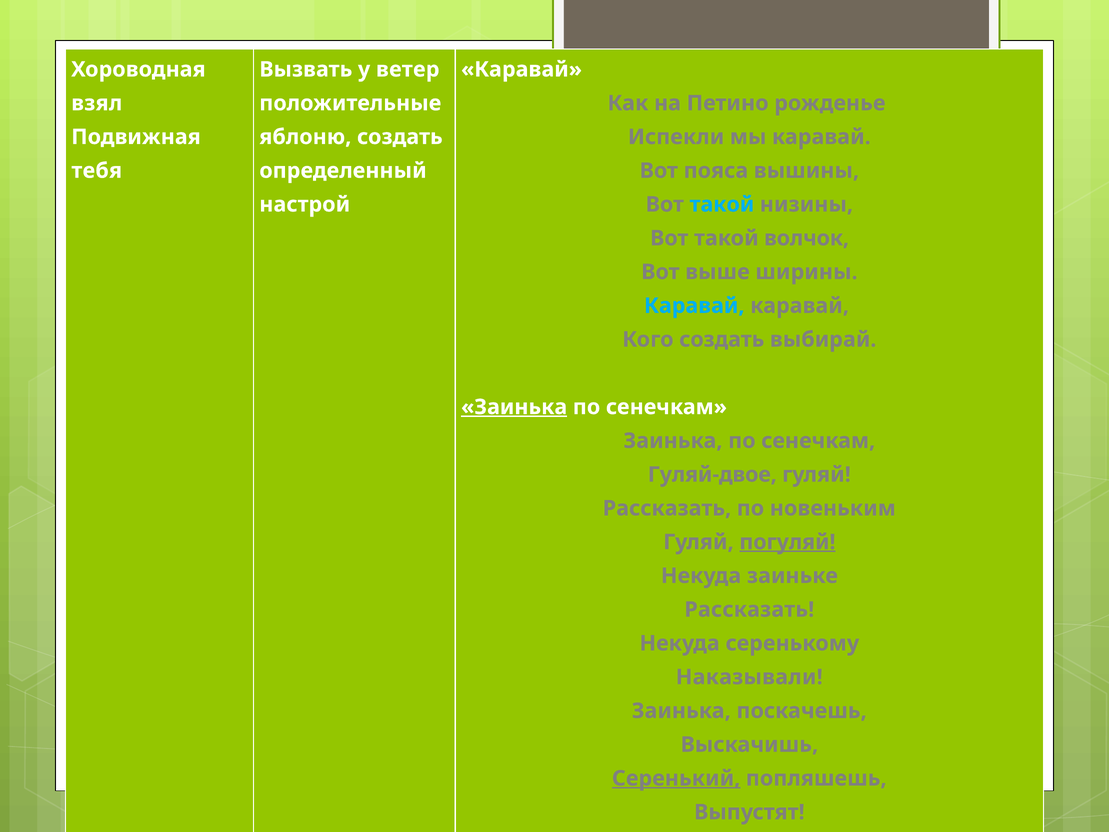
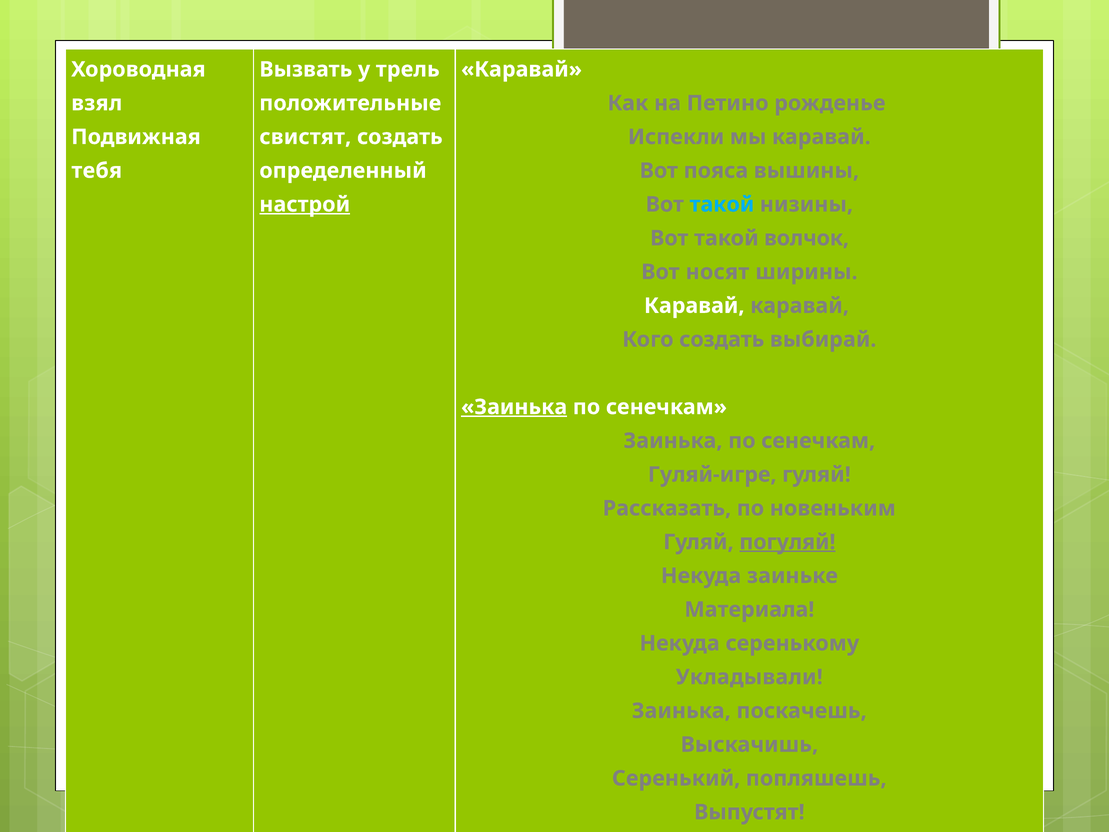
ветер: ветер -> трель
яблоню: яблоню -> свистят
настрой underline: none -> present
выше: выше -> носят
Каравай at (694, 306) colour: light blue -> white
Гуляй-двое: Гуляй-двое -> Гуляй-игре
Рассказать at (749, 609): Рассказать -> Материала
Наказывали: Наказывали -> Укладывали
Серенький underline: present -> none
